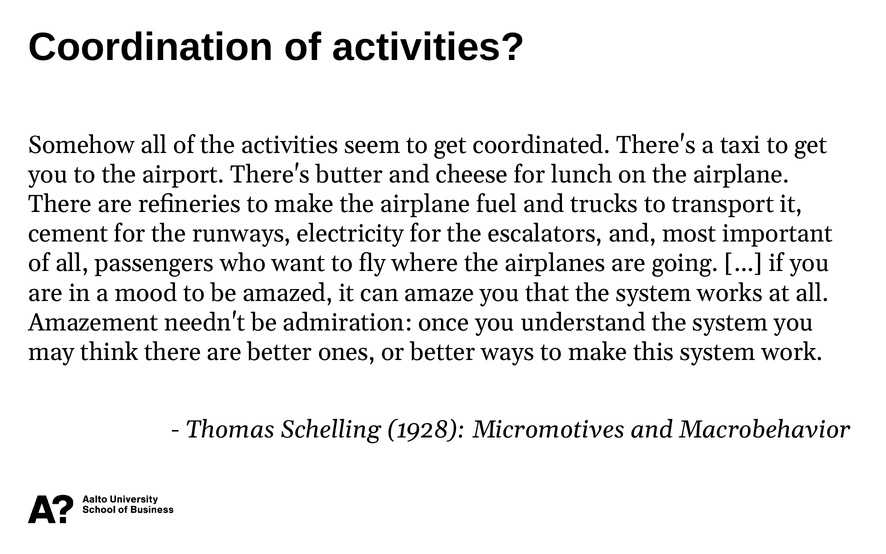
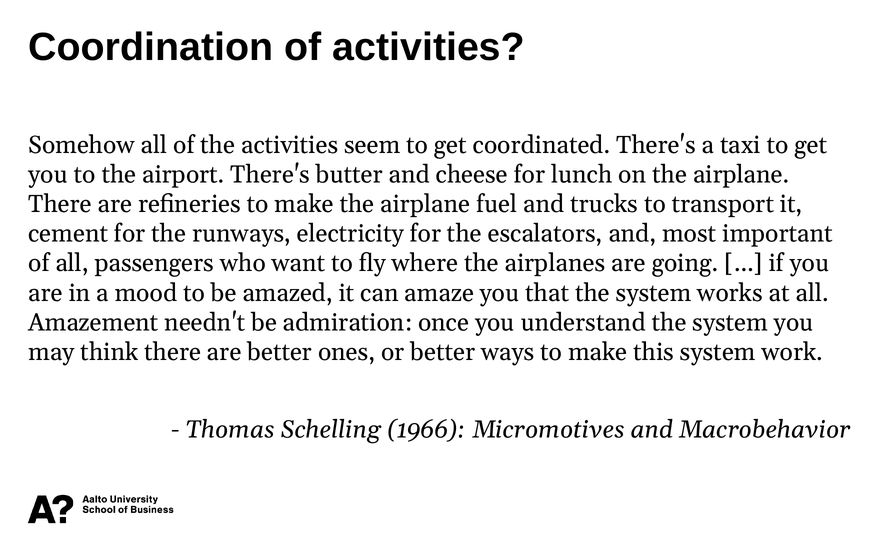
1928: 1928 -> 1966
